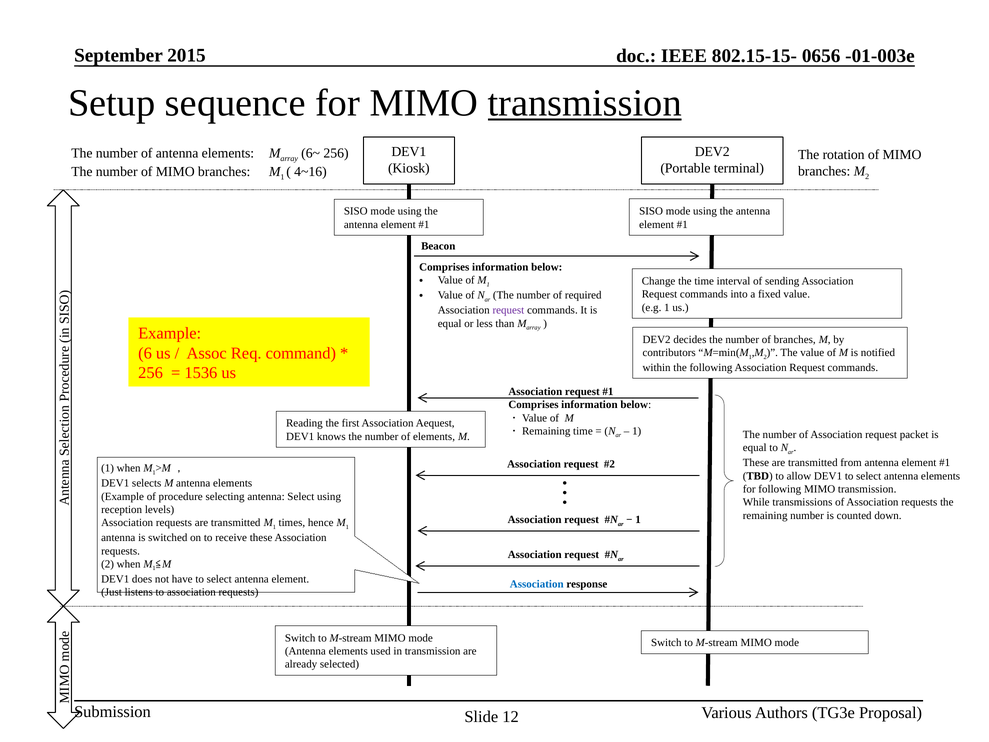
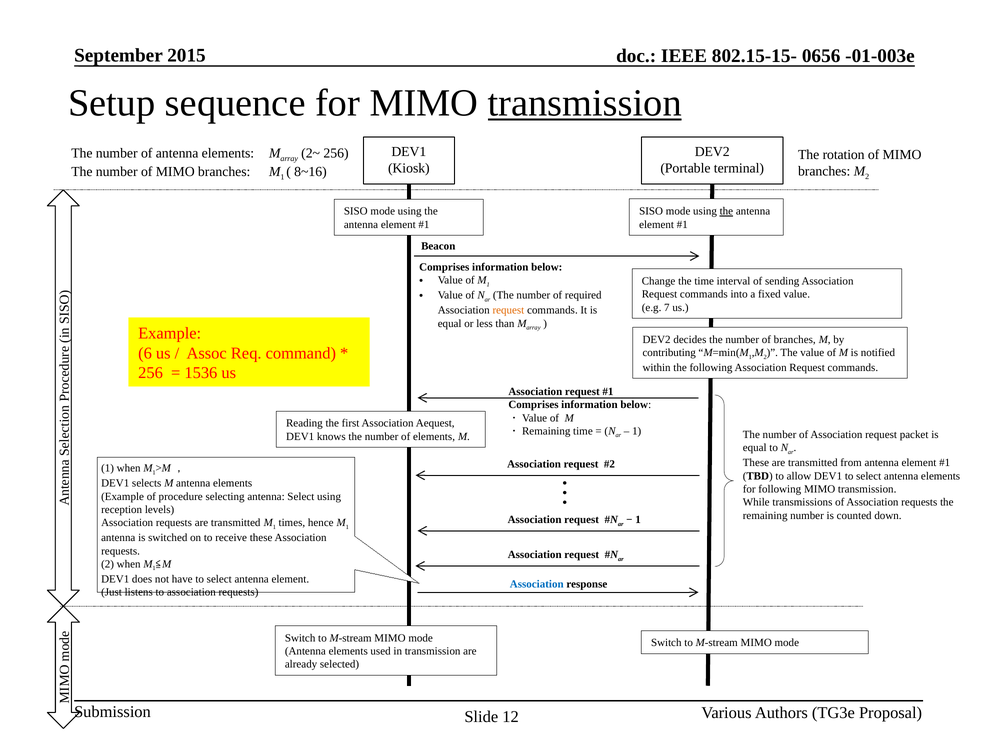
6~: 6~ -> 2~
4~16: 4~16 -> 8~16
the at (726, 211) underline: none -> present
e.g 1: 1 -> 7
request at (508, 310) colour: purple -> orange
contributors: contributors -> contributing
